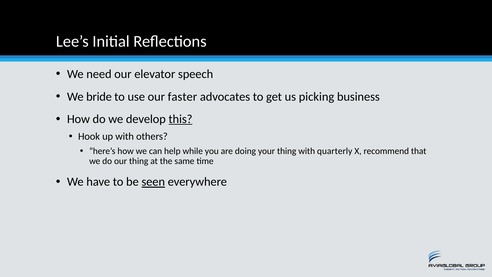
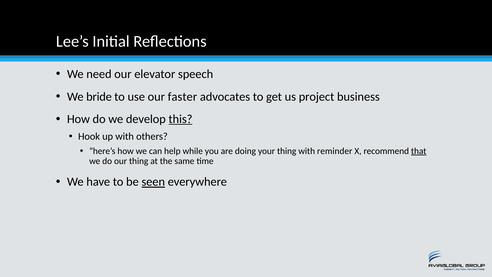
picking: picking -> project
quarterly: quarterly -> reminder
that underline: none -> present
